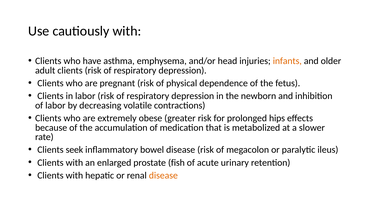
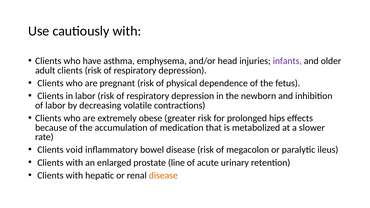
infants colour: orange -> purple
seek: seek -> void
fish: fish -> line
